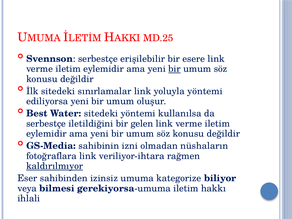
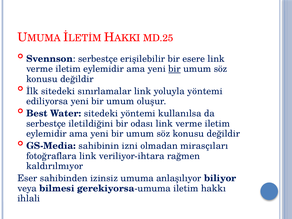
gelen: gelen -> odası
nüshaların: nüshaların -> mirasçıları
kaldırılmıyor underline: present -> none
kategorize: kategorize -> anlaşılıyor
